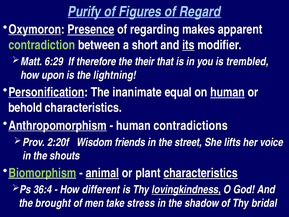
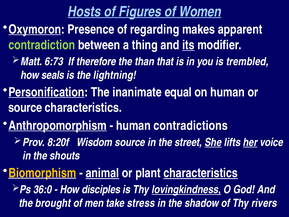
Purify: Purify -> Hosts
Regard: Regard -> Women
Presence underline: present -> none
short: short -> thing
6:29: 6:29 -> 6:73
their: their -> than
upon: upon -> seals
human at (228, 92) underline: present -> none
behold at (25, 108): behold -> source
2:20f: 2:20f -> 8:20f
Wisdom friends: friends -> source
She underline: none -> present
her underline: none -> present
Biomorphism colour: light green -> yellow
36:4: 36:4 -> 36:0
different: different -> disciples
bridal: bridal -> rivers
